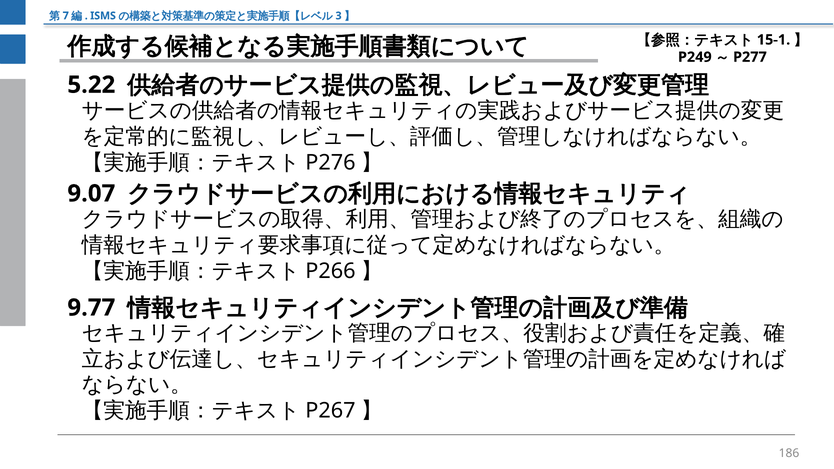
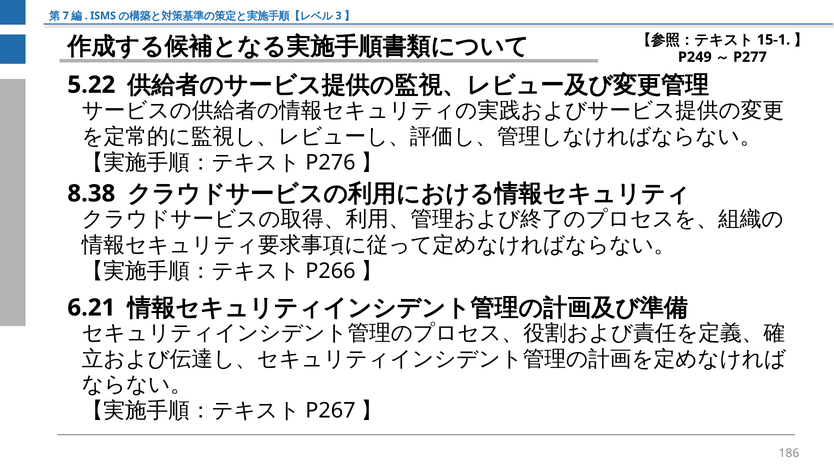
9.07: 9.07 -> 8.38
9.77: 9.77 -> 6.21
